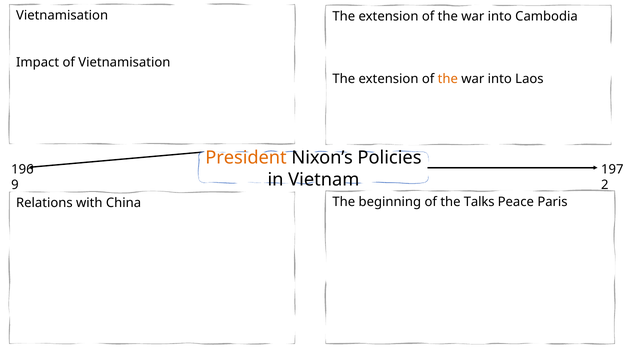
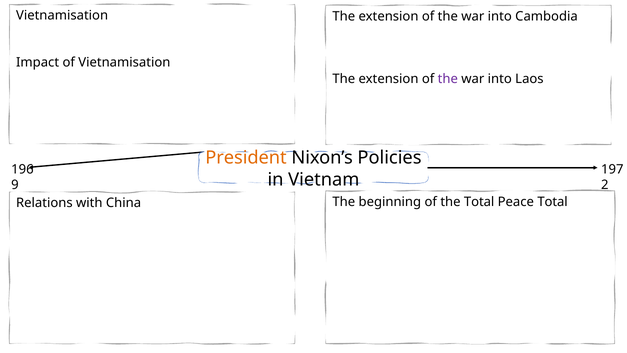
the at (448, 79) colour: orange -> purple
the Talks: Talks -> Total
Peace Paris: Paris -> Total
